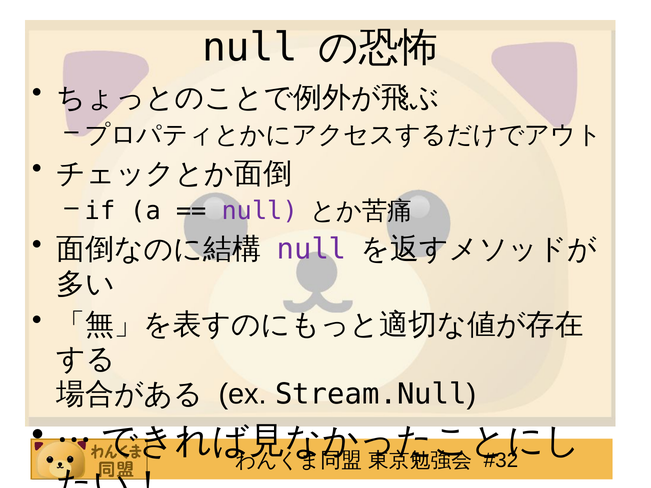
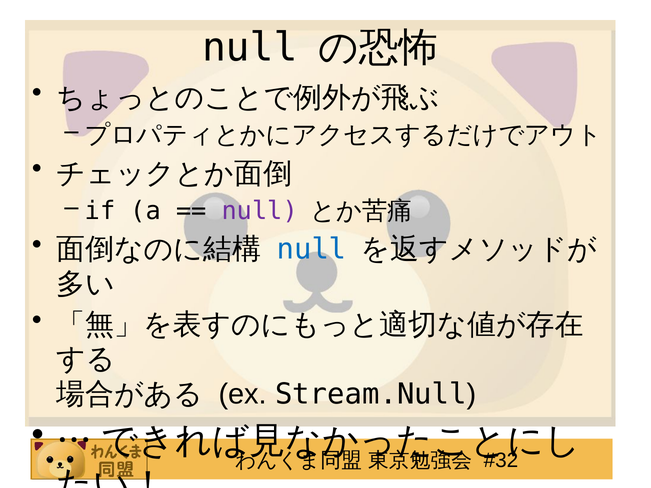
null at (312, 250) colour: purple -> blue
